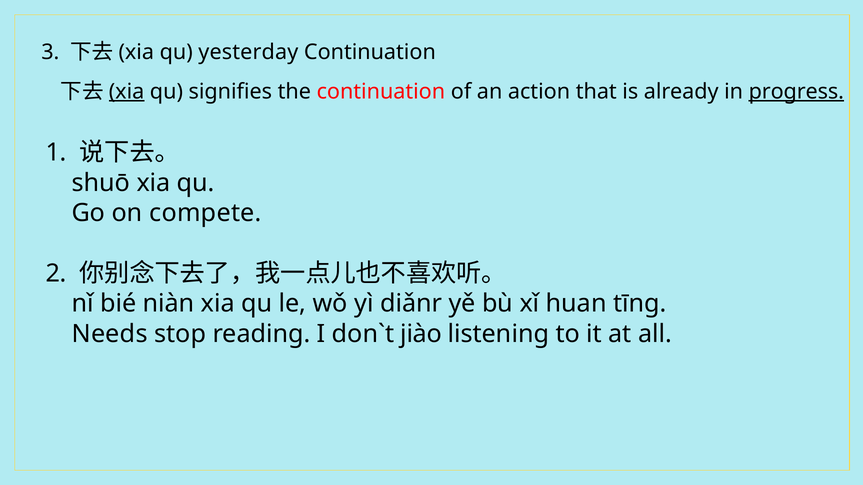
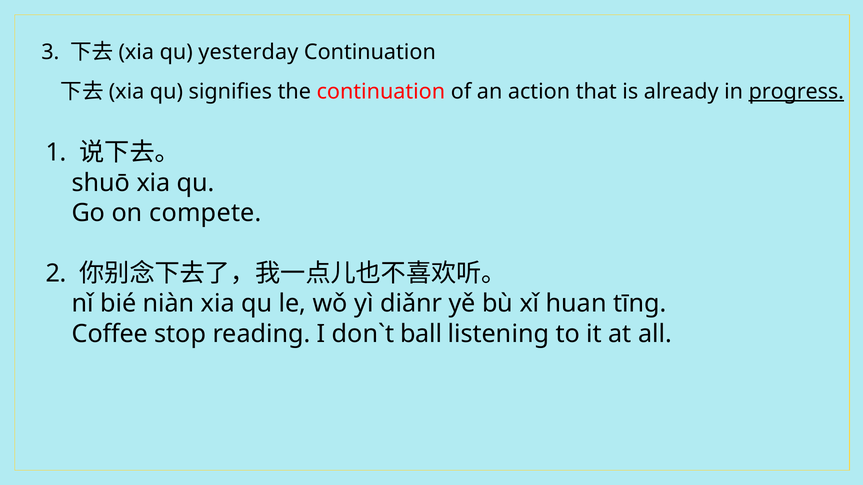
xia at (127, 92) underline: present -> none
Needs: Needs -> Coffee
jiào: jiào -> ball
